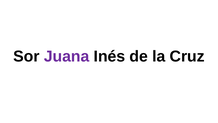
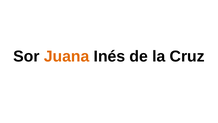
Juana colour: purple -> orange
